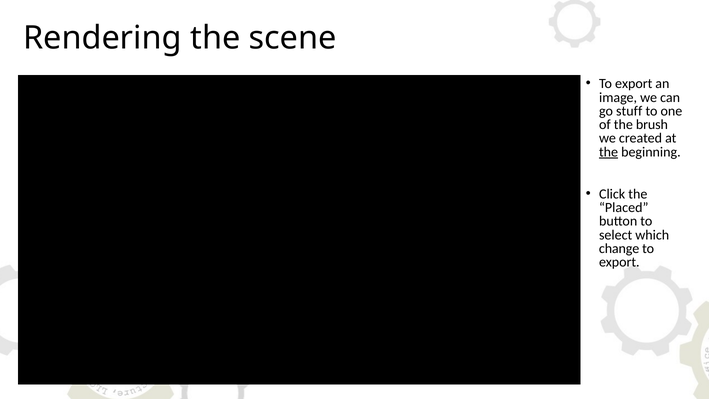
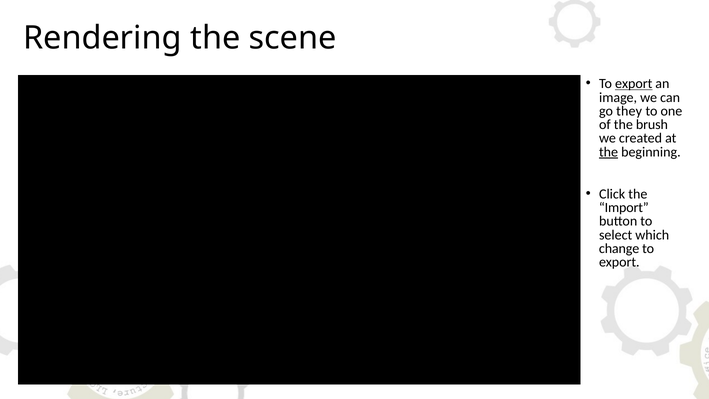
export at (634, 84) underline: none -> present
stuff: stuff -> they
Placed: Placed -> Import
